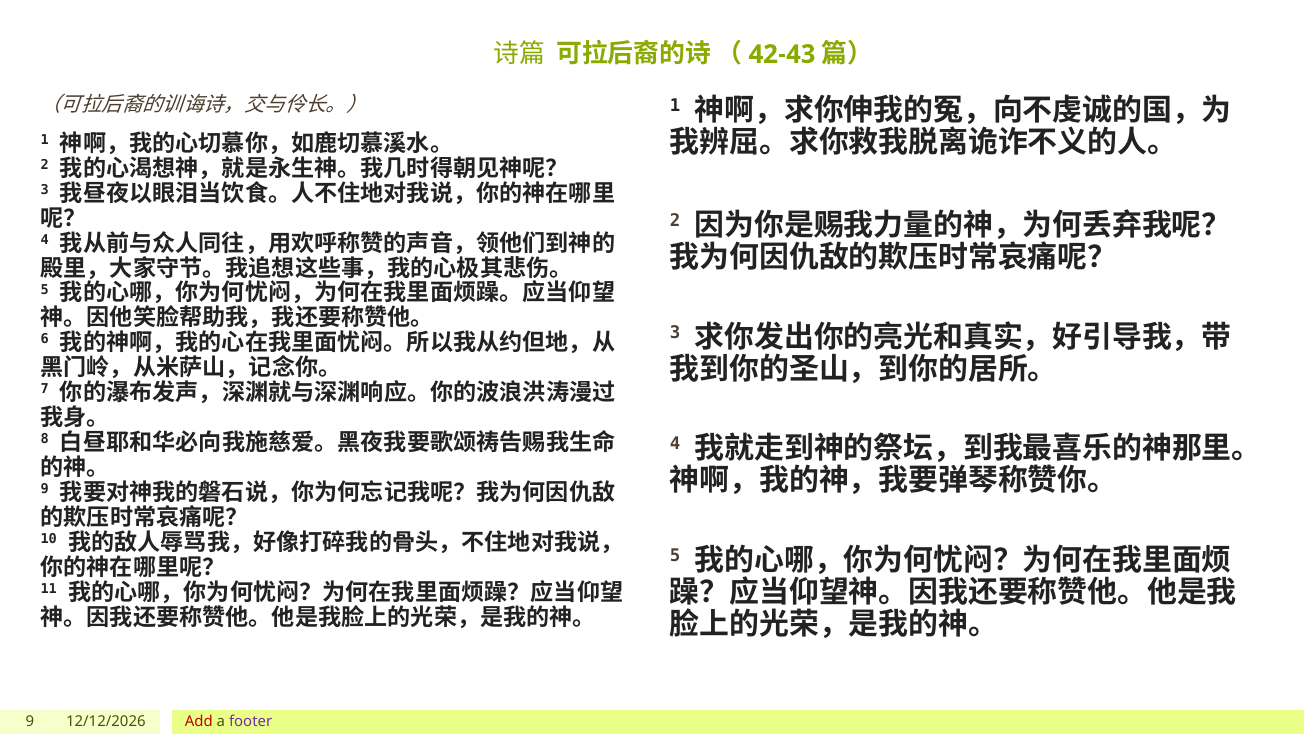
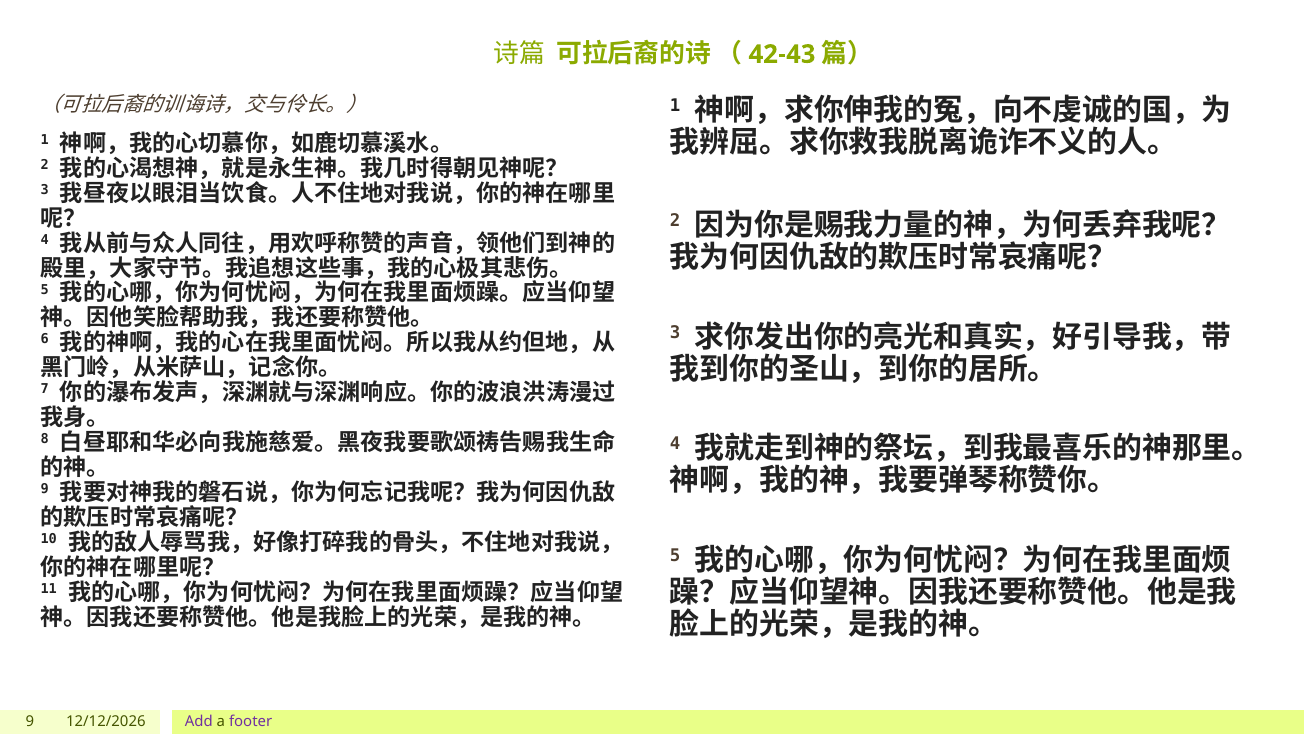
Add colour: red -> purple
